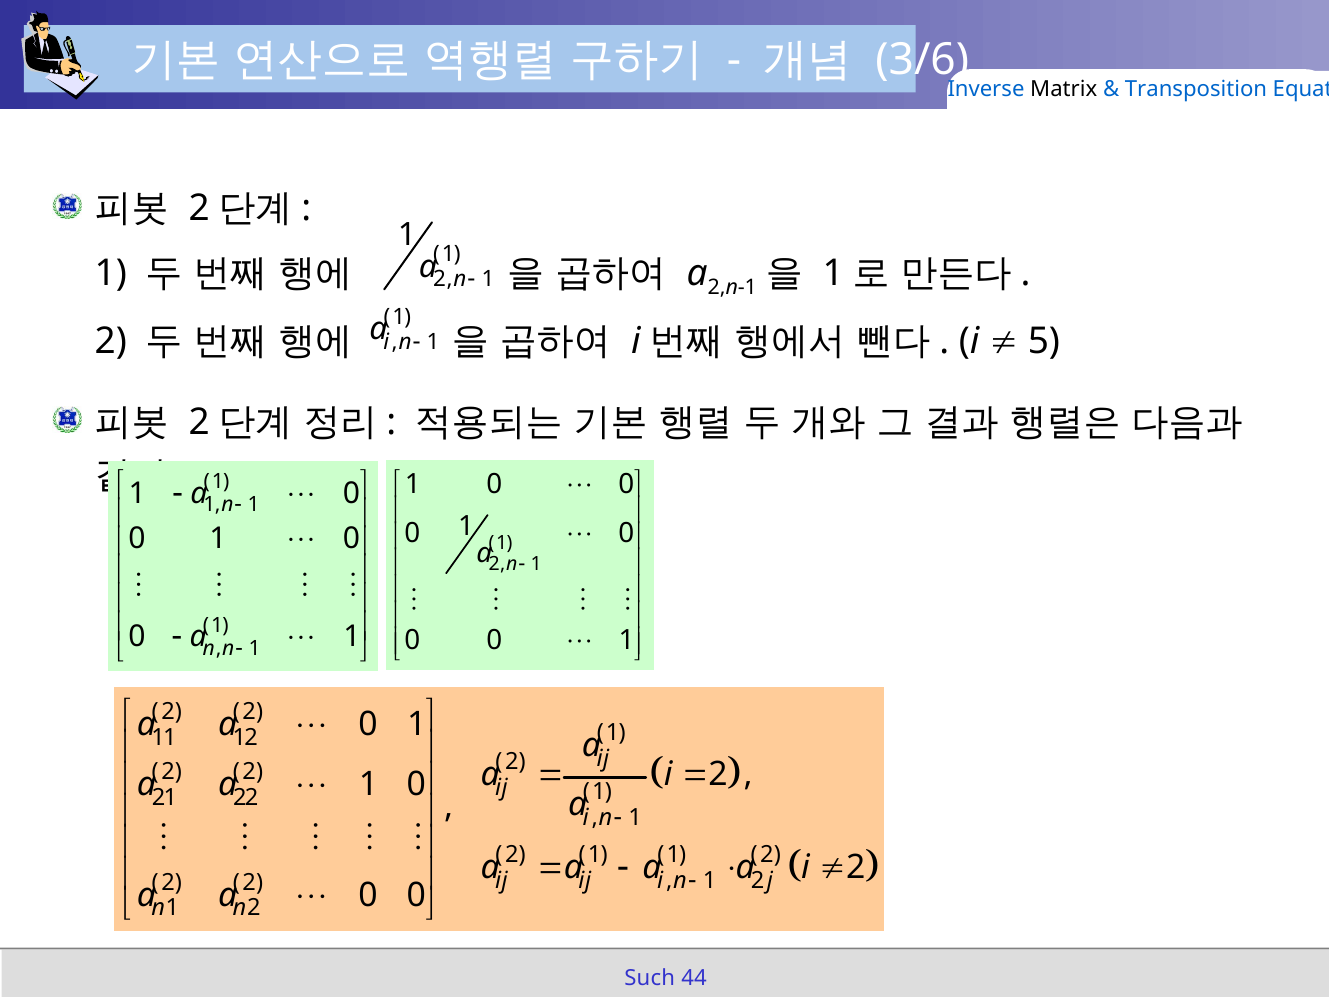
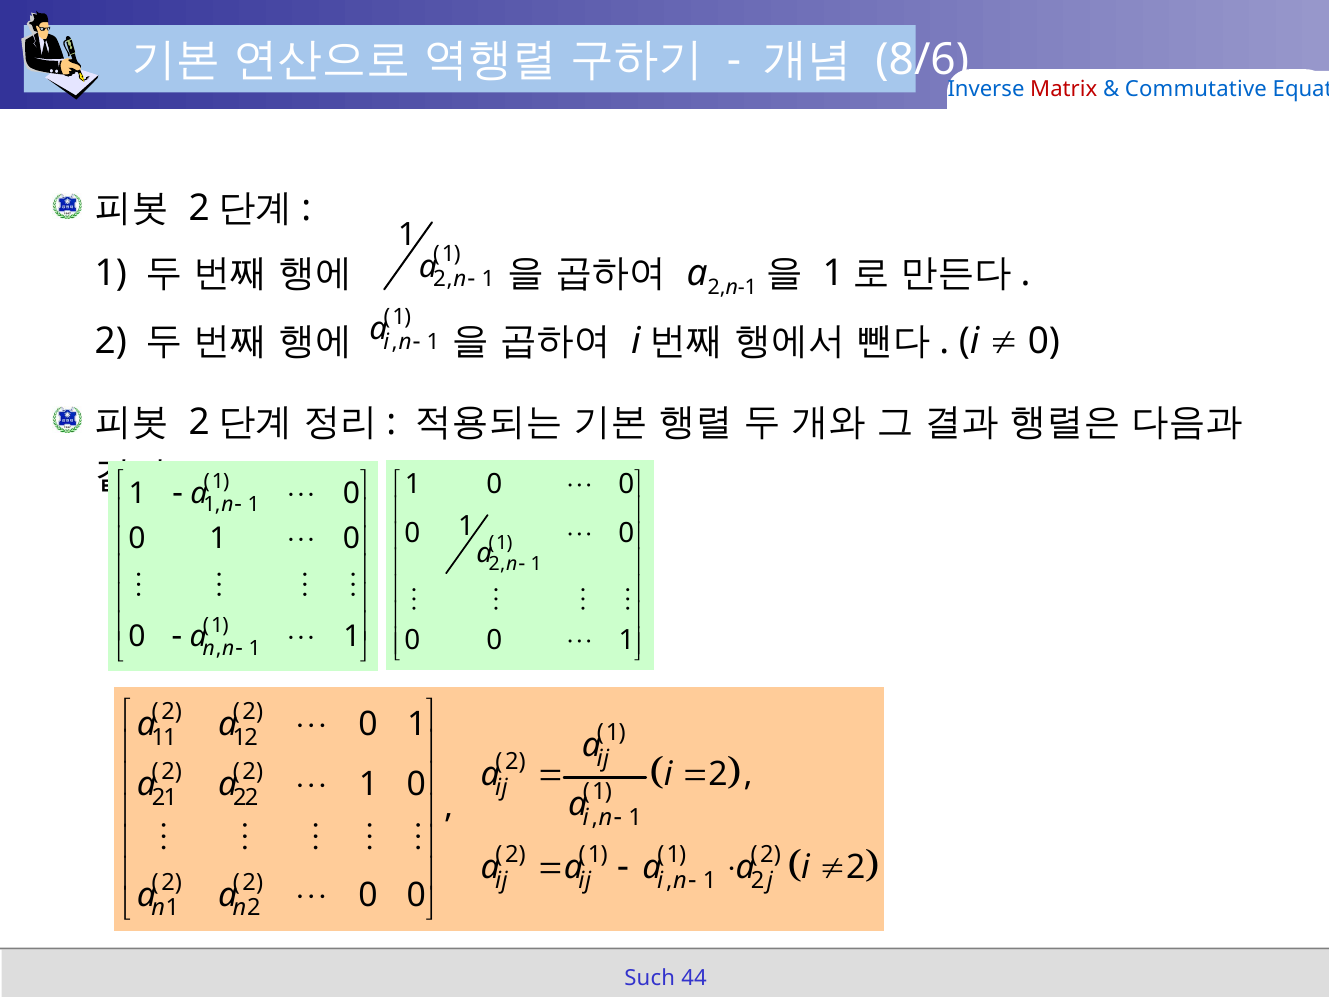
3/6: 3/6 -> 8/6
Matrix colour: black -> red
Transposition: Transposition -> Commutative
5 at (1044, 341): 5 -> 0
